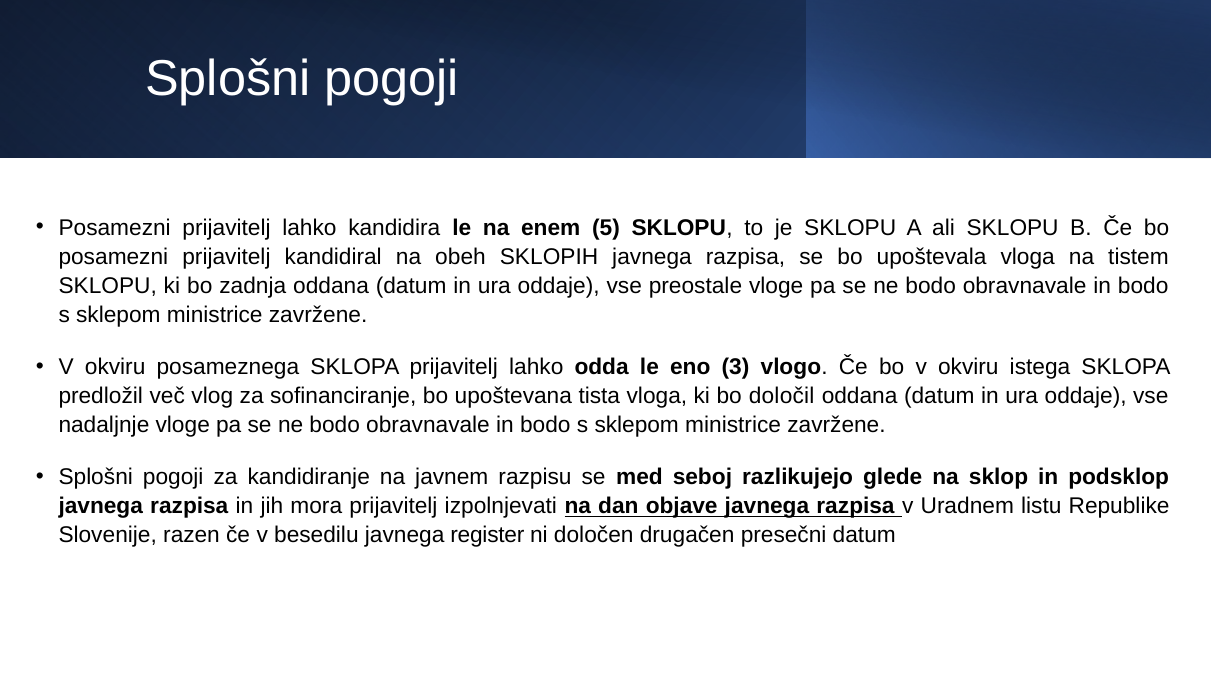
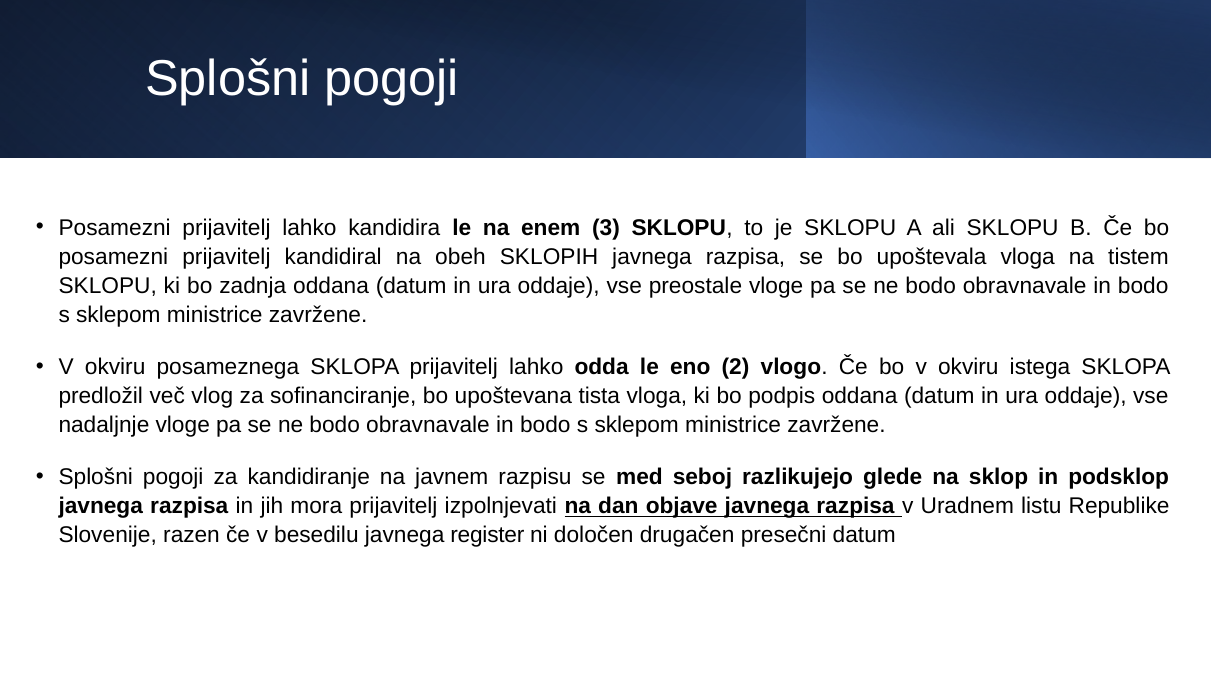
5: 5 -> 3
3: 3 -> 2
določil: določil -> podpis
